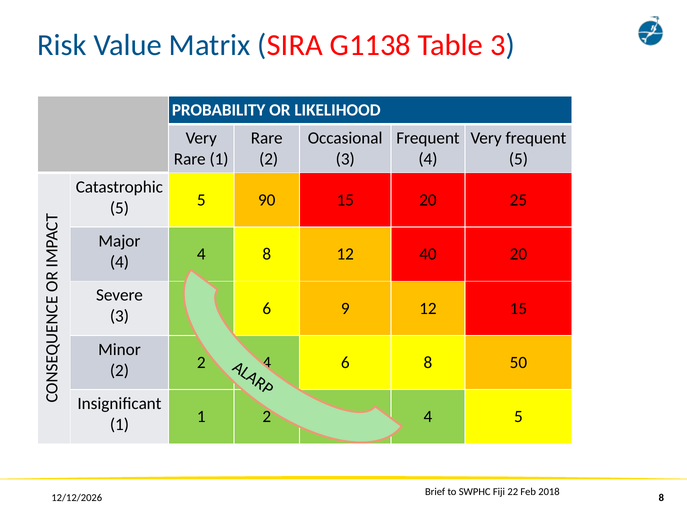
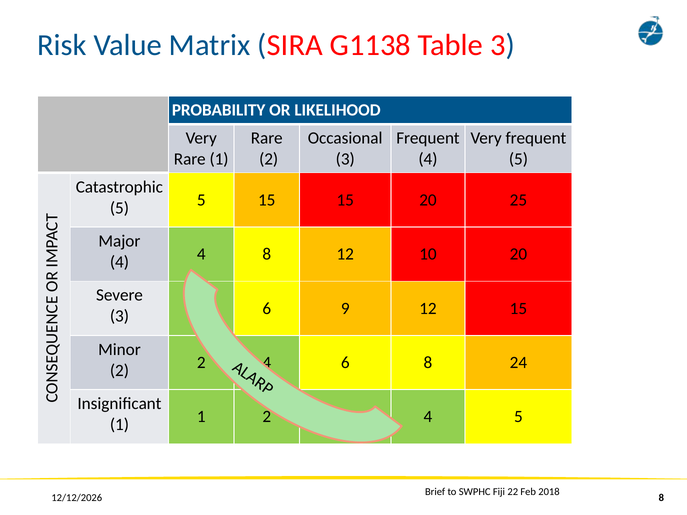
5 90: 90 -> 15
40: 40 -> 10
50: 50 -> 24
